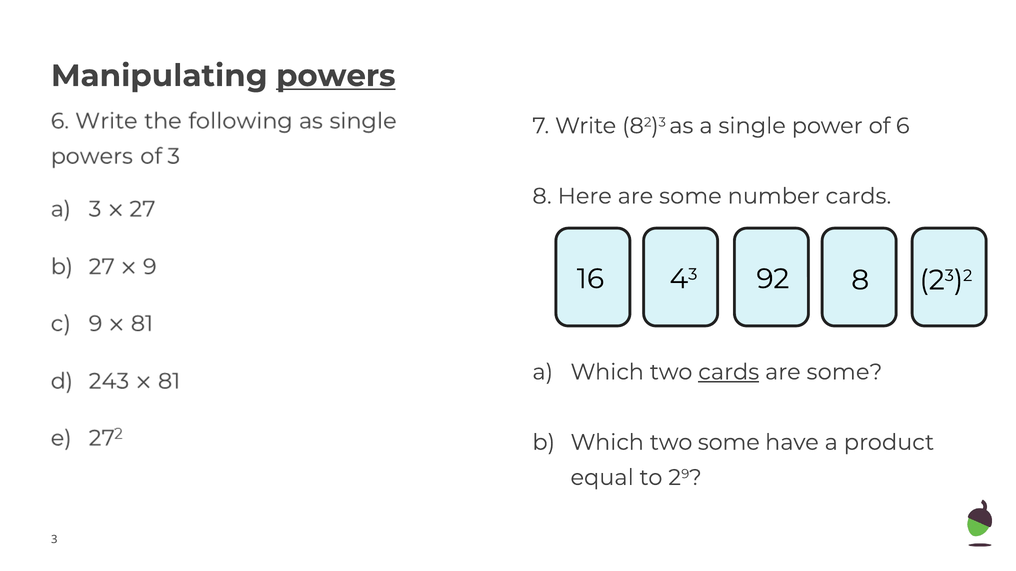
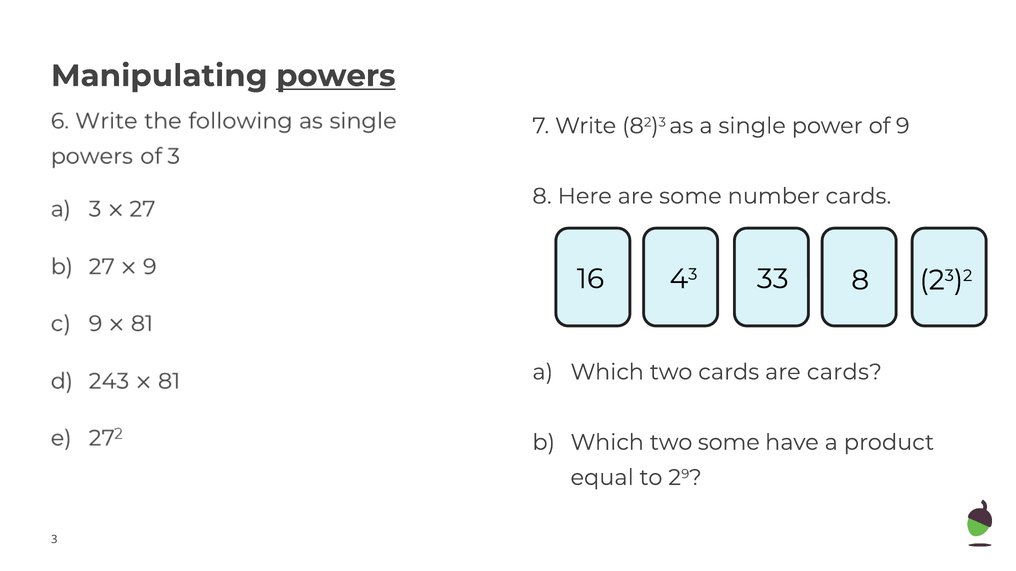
6: 6 -> 9
92: 92 -> 33
cards at (729, 372) underline: present -> none
some at (844, 372): some -> cards
